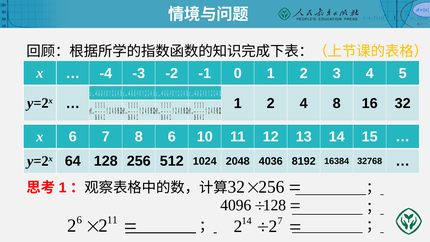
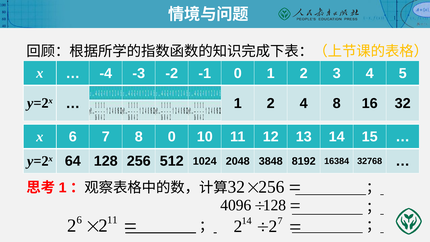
8 6: 6 -> 0
4036: 4036 -> 3848
